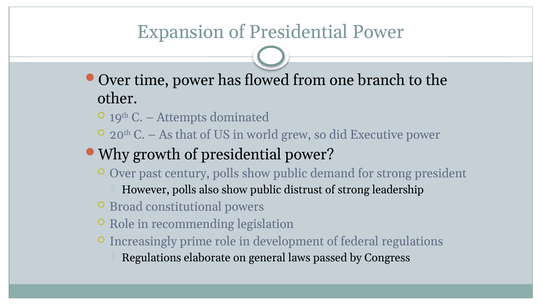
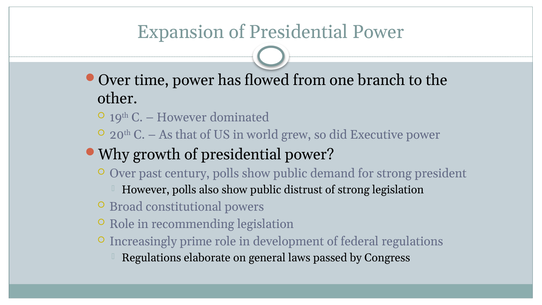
Attempts at (182, 117): Attempts -> However
strong leadership: leadership -> legislation
